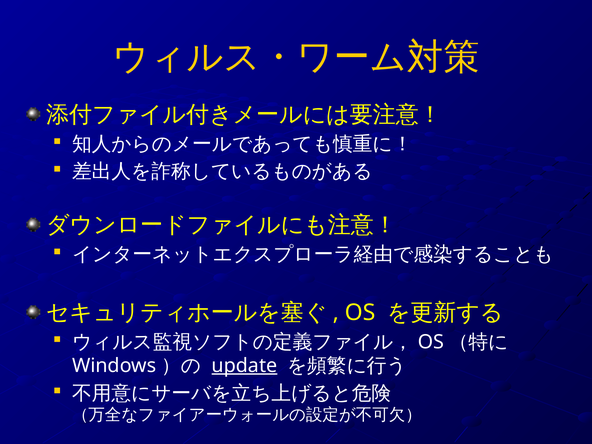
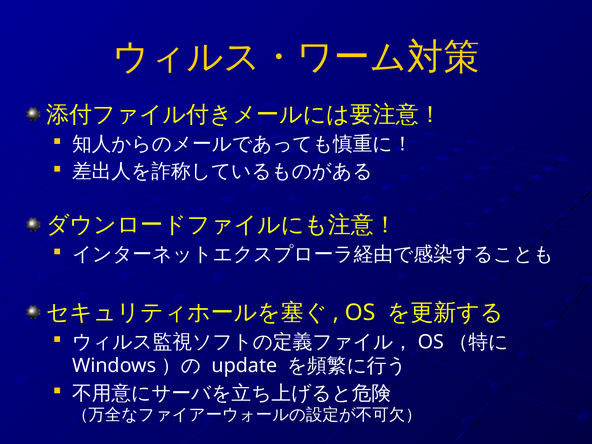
update underline: present -> none
